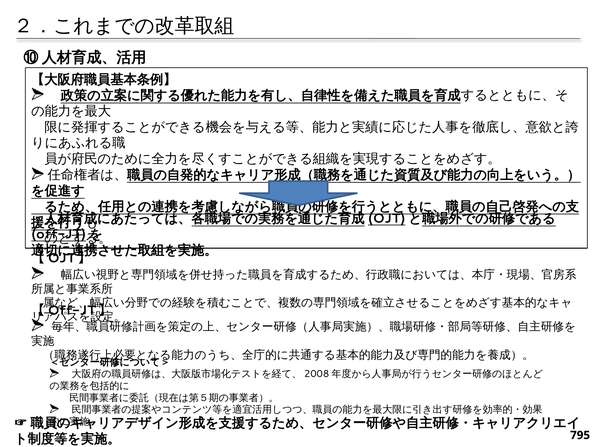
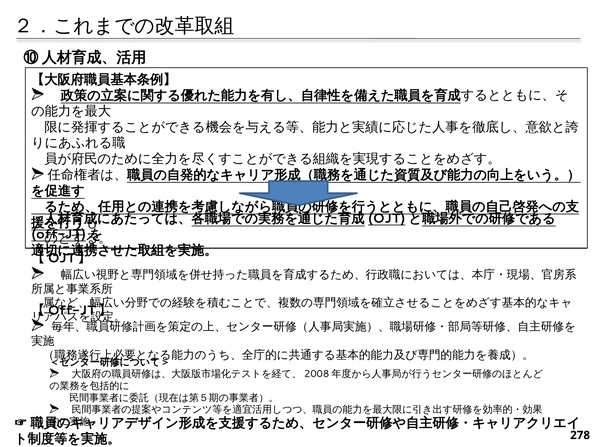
795: 795 -> 278
